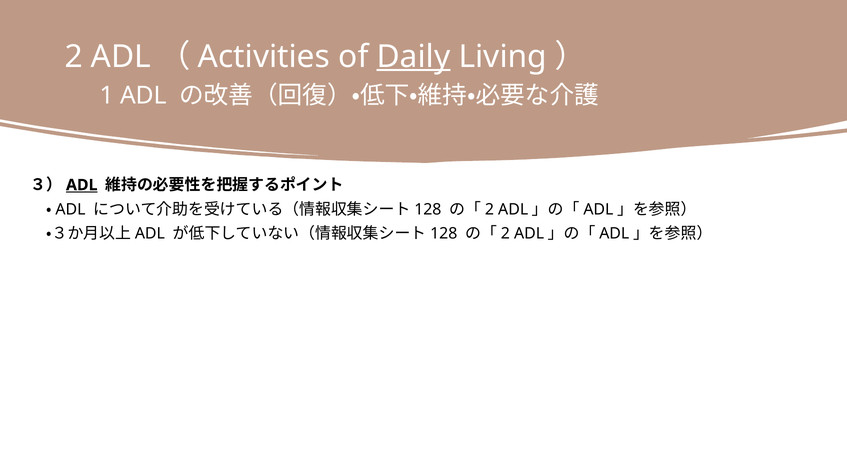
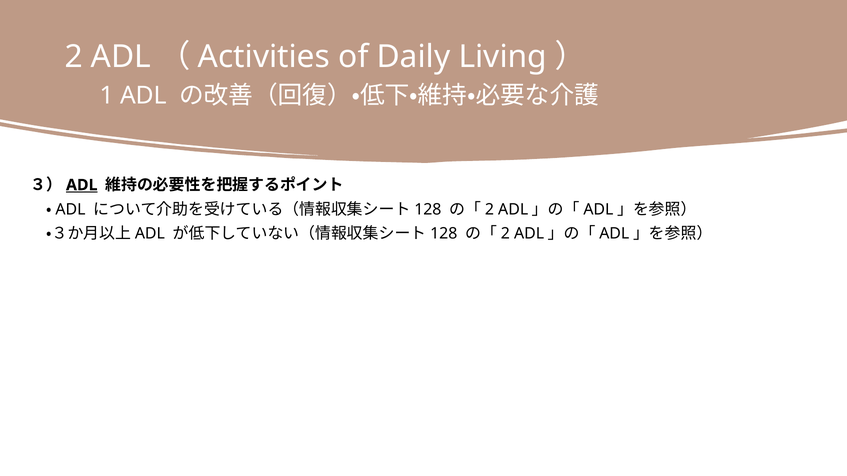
Daily underline: present -> none
